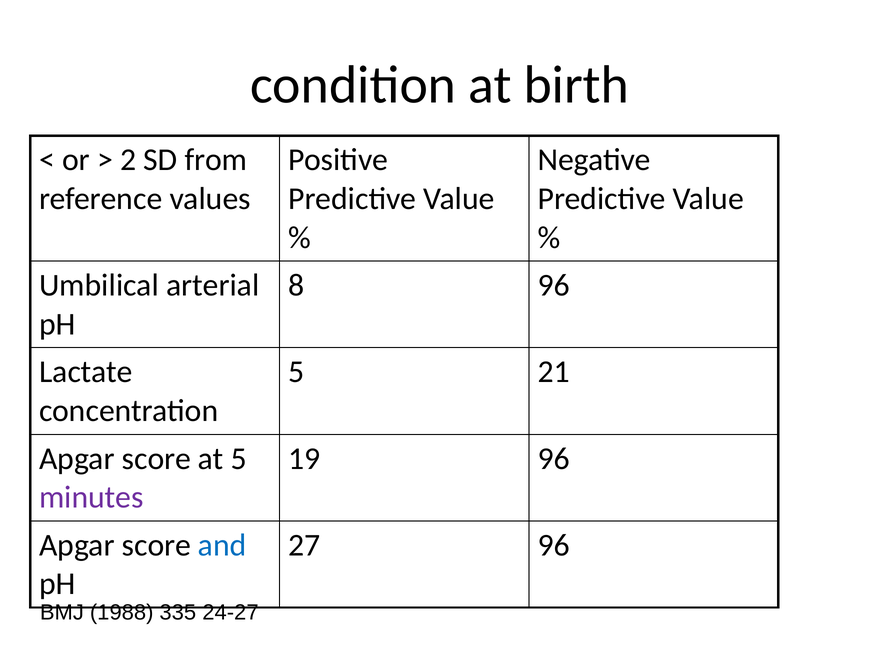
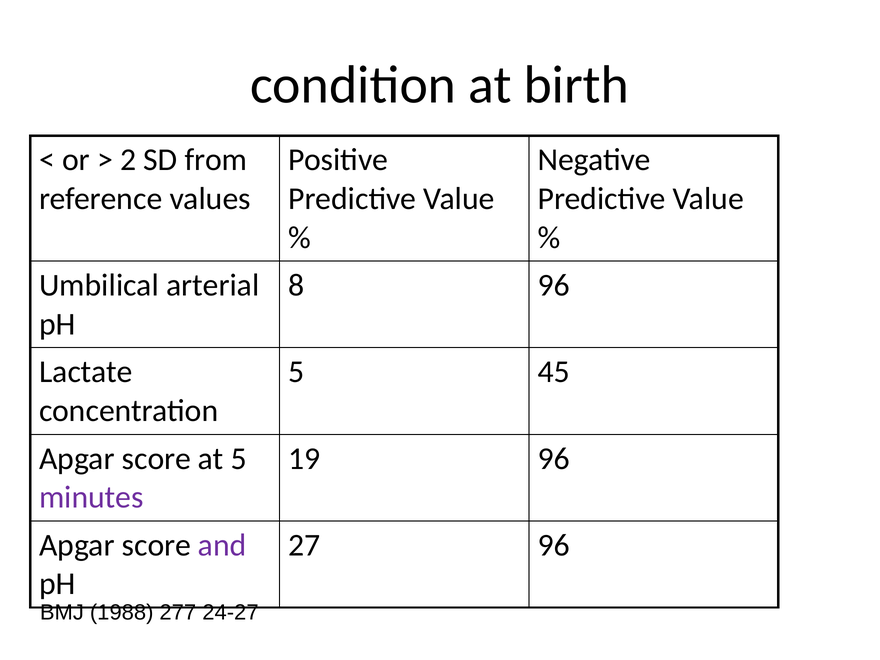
21: 21 -> 45
and colour: blue -> purple
335: 335 -> 277
